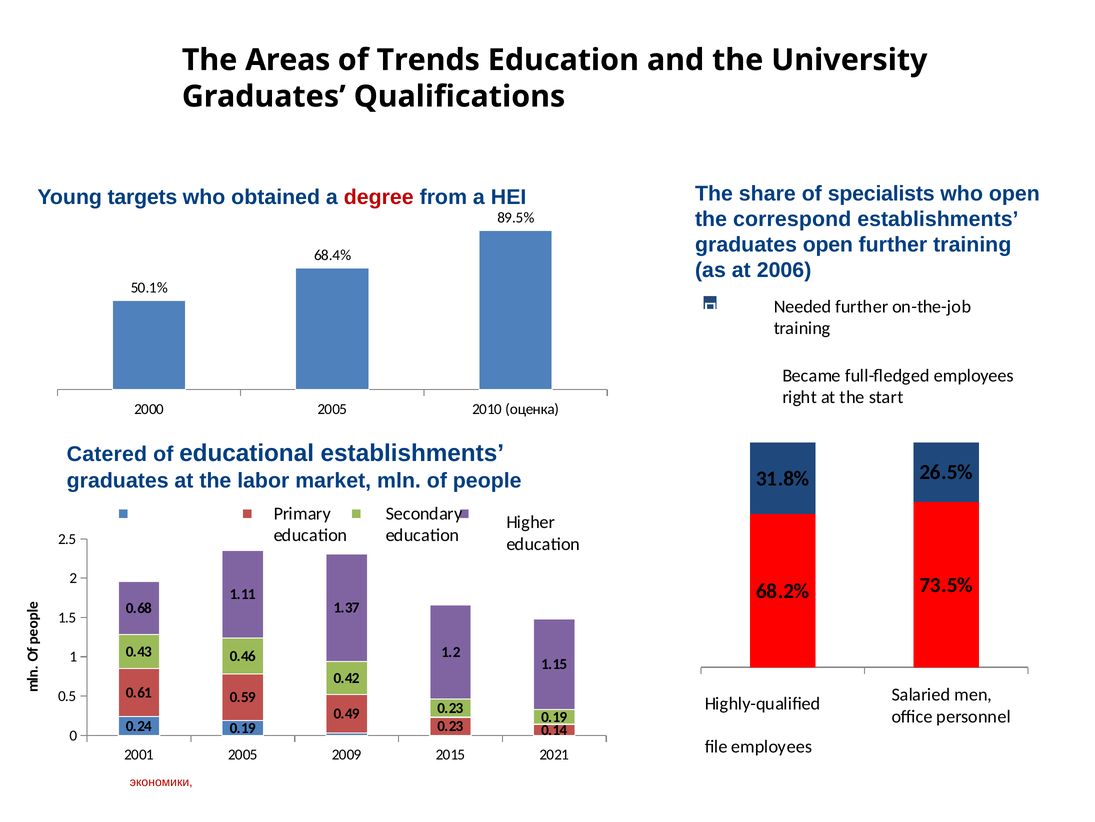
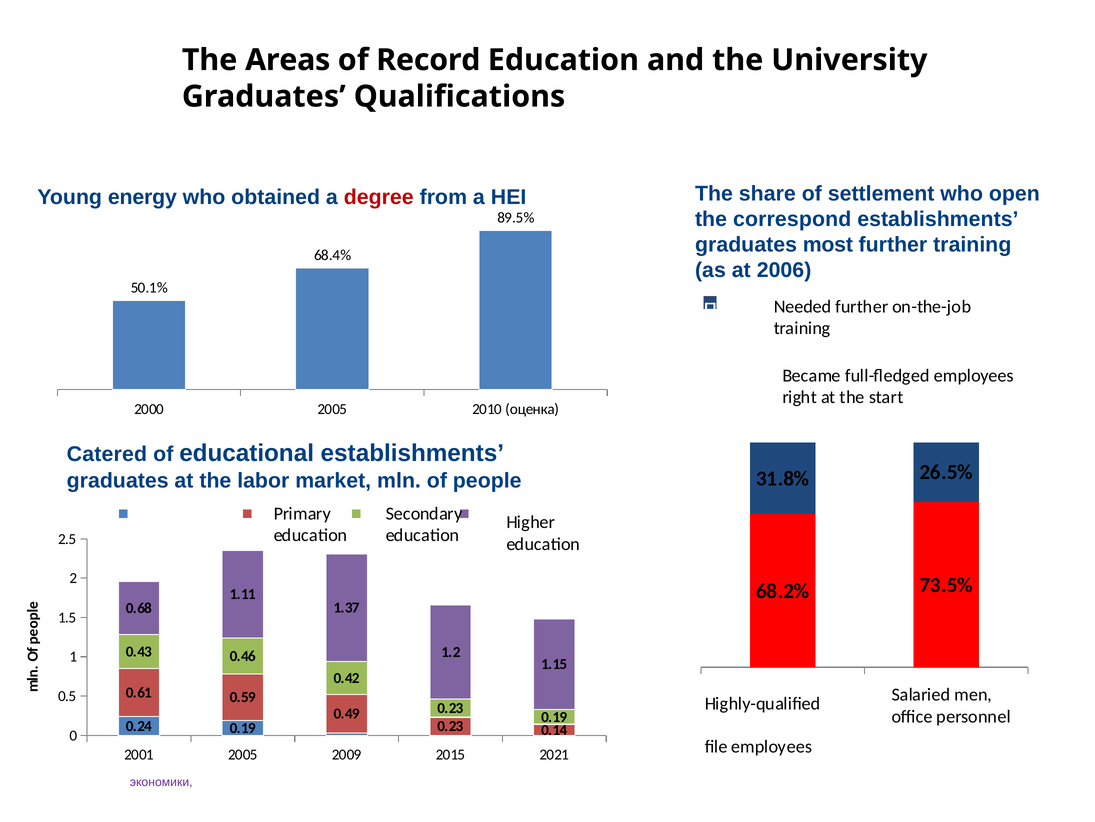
Trends: Trends -> Record
specialists: specialists -> settlement
targets: targets -> energy
graduates open: open -> most
экономики colour: red -> purple
